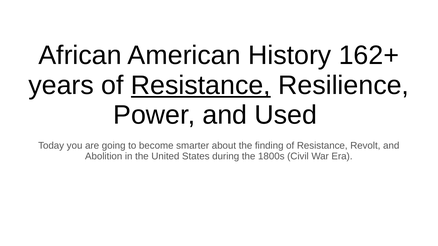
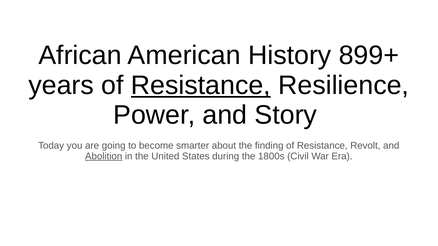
162+: 162+ -> 899+
Used: Used -> Story
Abolition underline: none -> present
